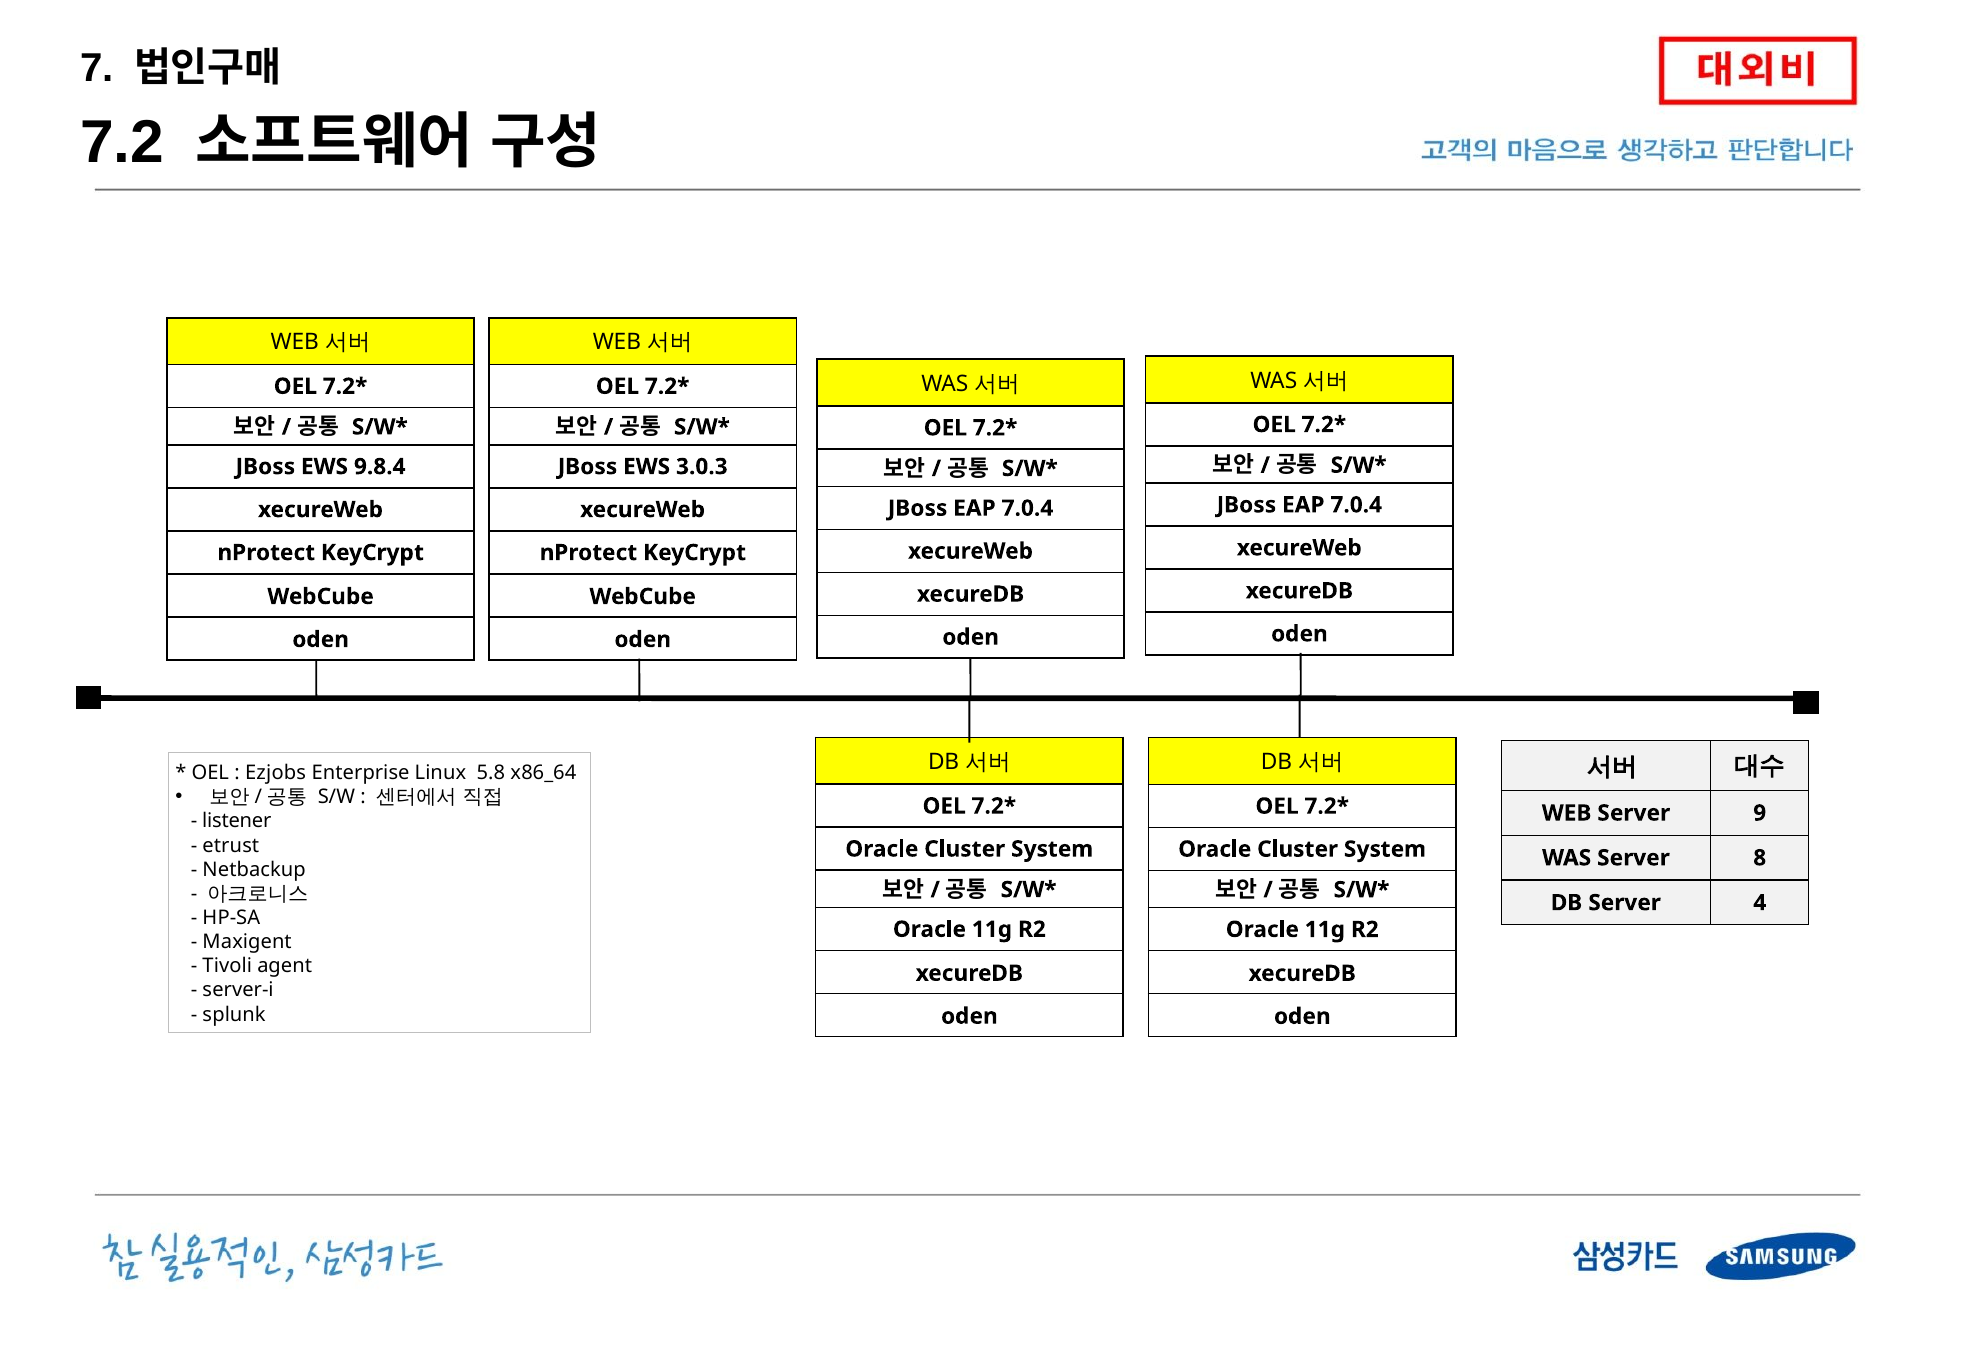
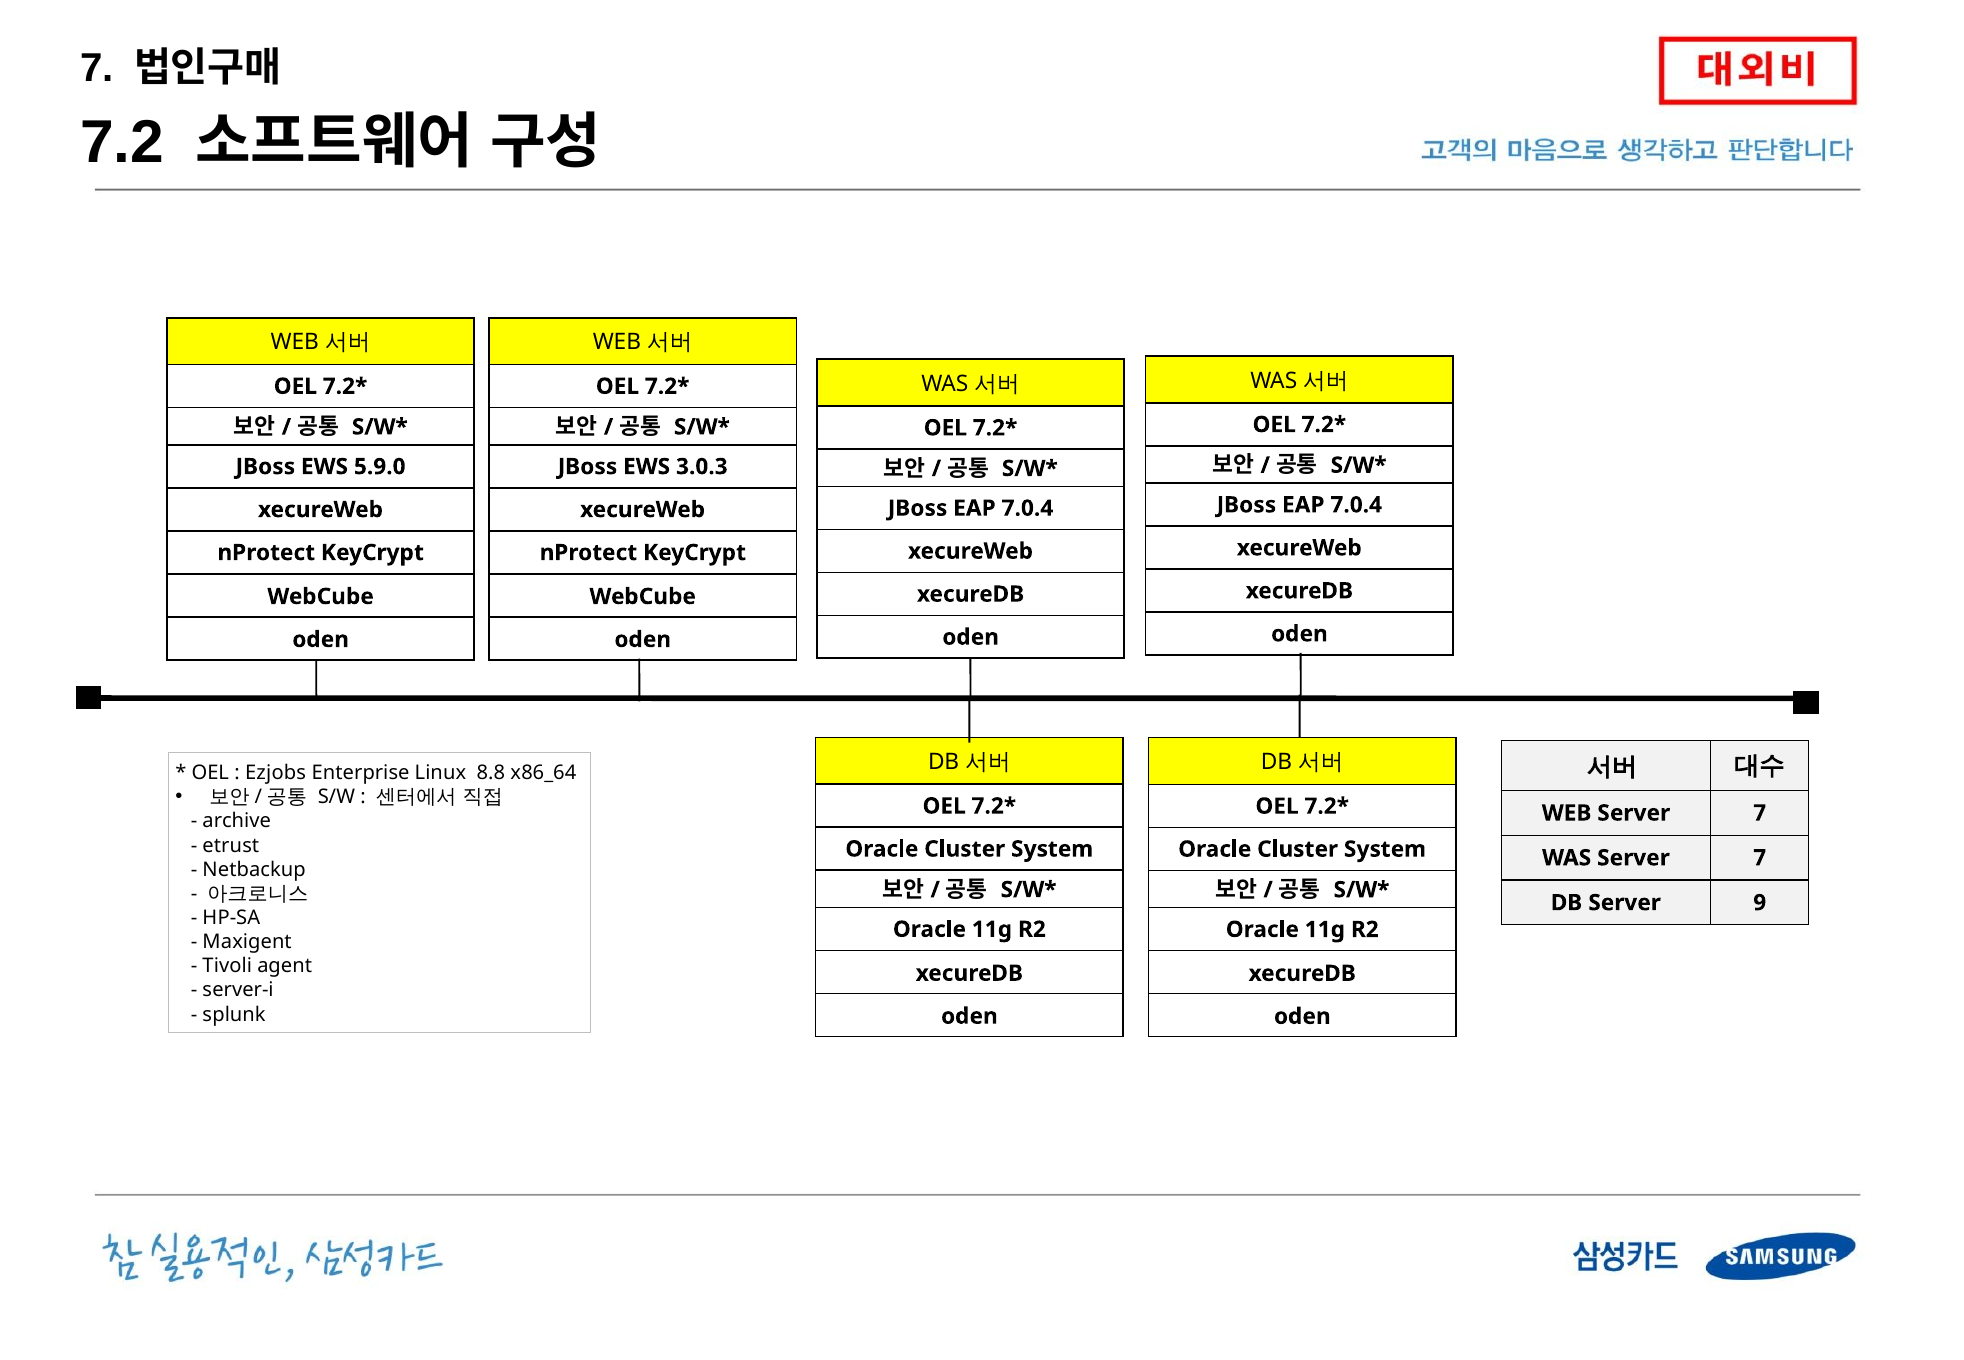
9.8.4: 9.8.4 -> 5.9.0
5.8: 5.8 -> 8.8
WEB Server 9: 9 -> 7
listener: listener -> archive
WAS Server 8: 8 -> 7
4: 4 -> 9
